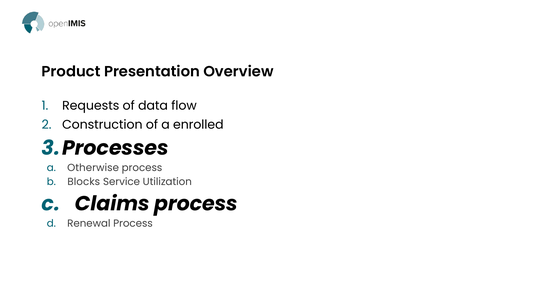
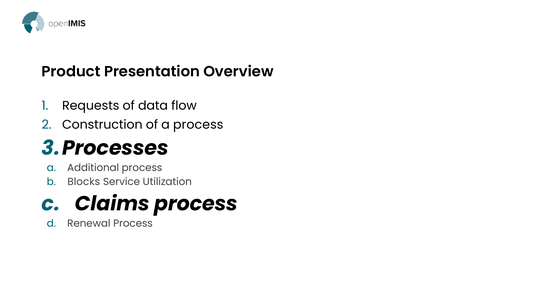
a enrolled: enrolled -> process
Otherwise: Otherwise -> Additional
